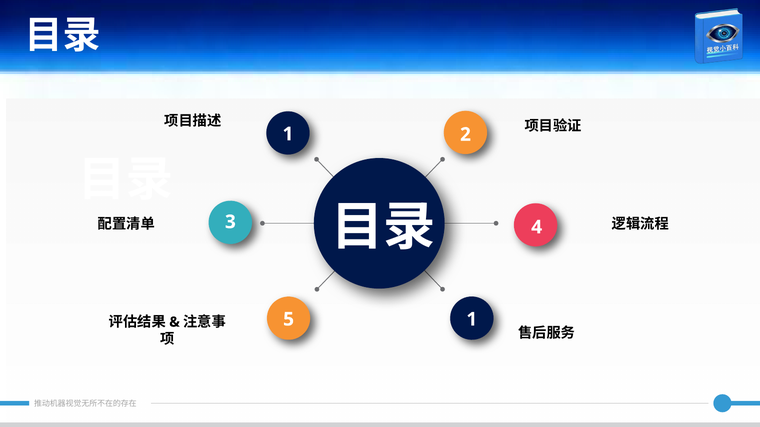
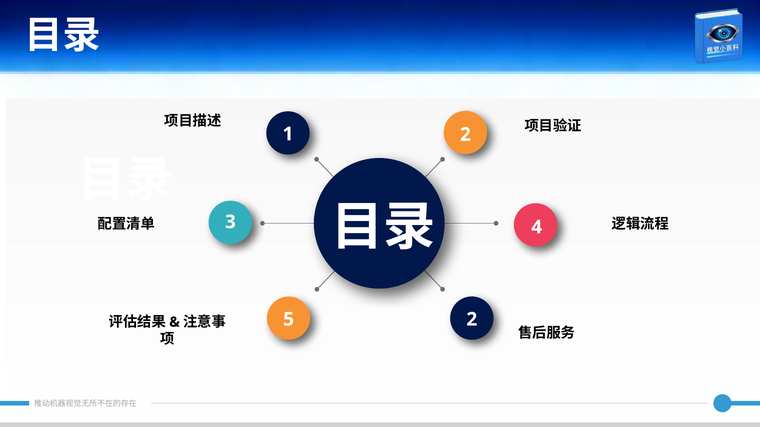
5 1: 1 -> 2
